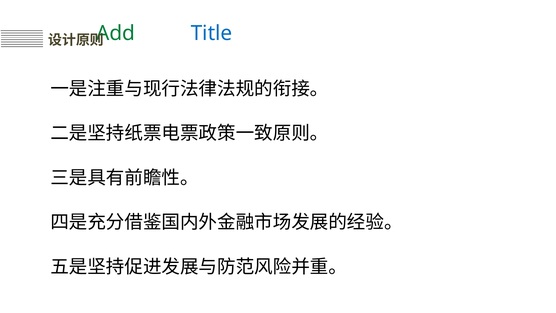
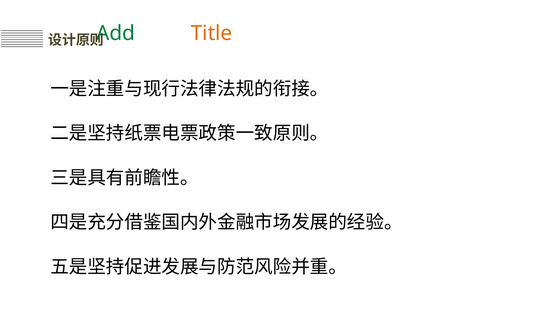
Title colour: blue -> orange
